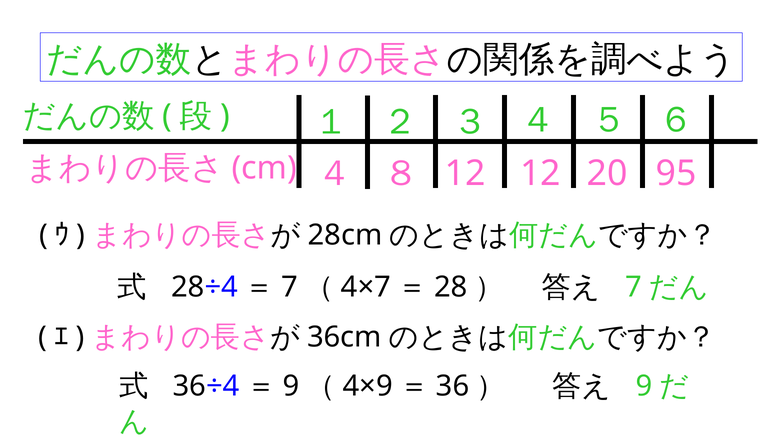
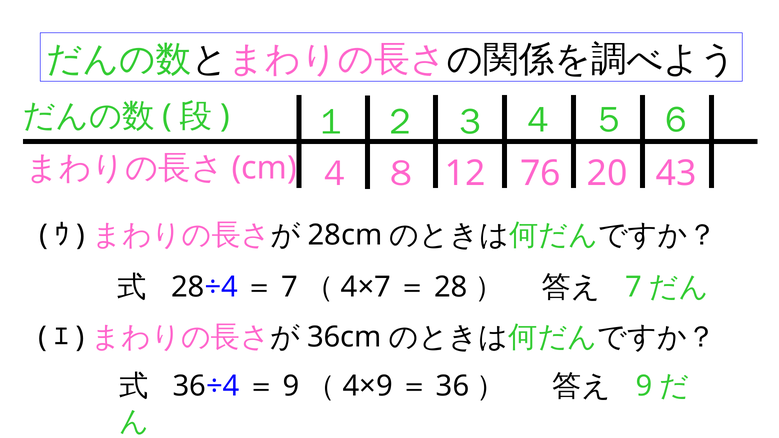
12 12: 12 -> 76
95: 95 -> 43
